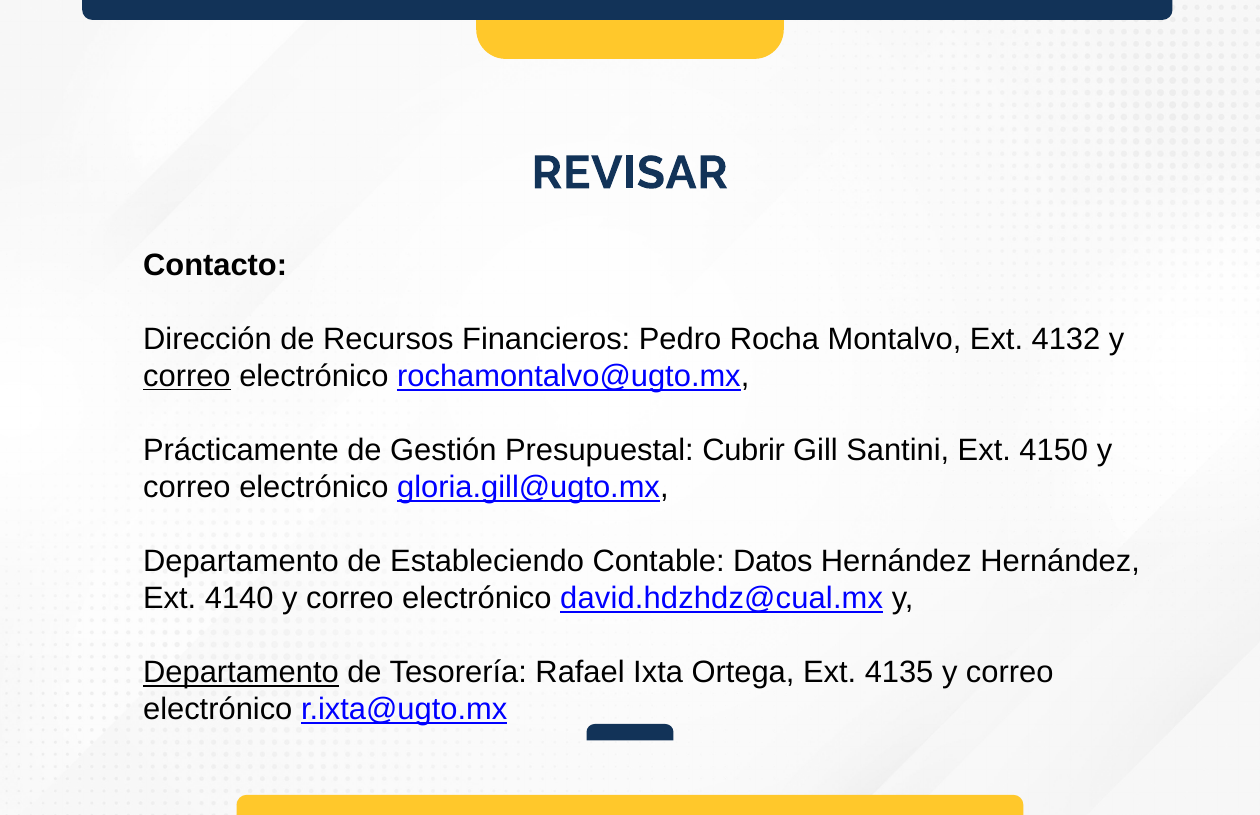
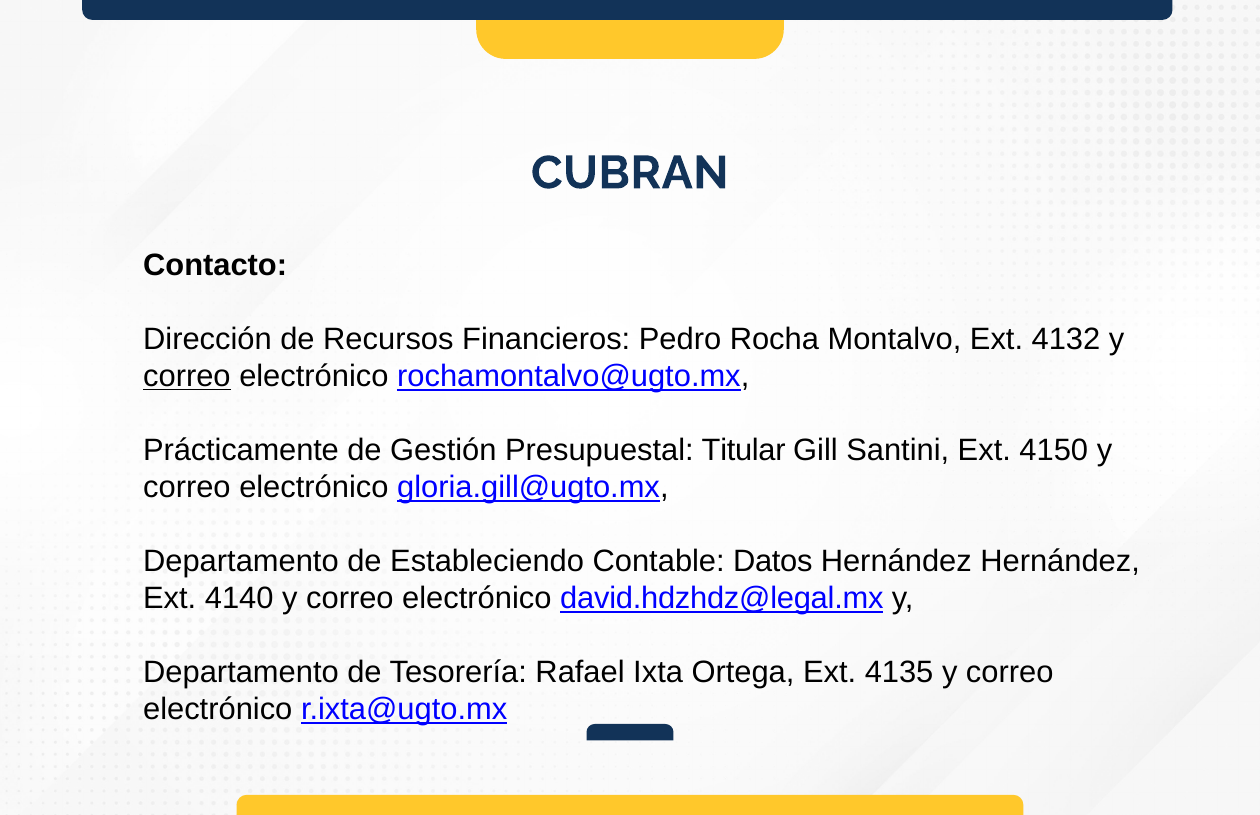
REVISAR: REVISAR -> CUBRAN
Cubrir: Cubrir -> Titular
david.hdzhdz@cual.mx: david.hdzhdz@cual.mx -> david.hdzhdz@legal.mx
Departamento at (241, 673) underline: present -> none
